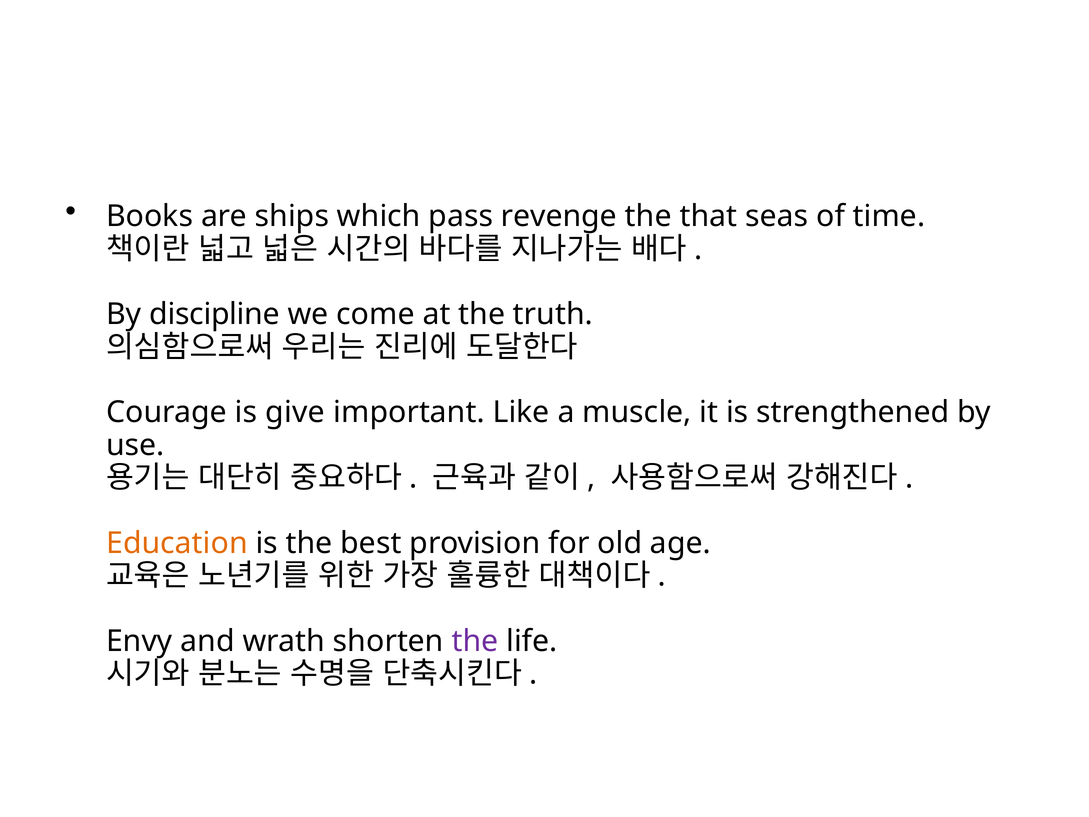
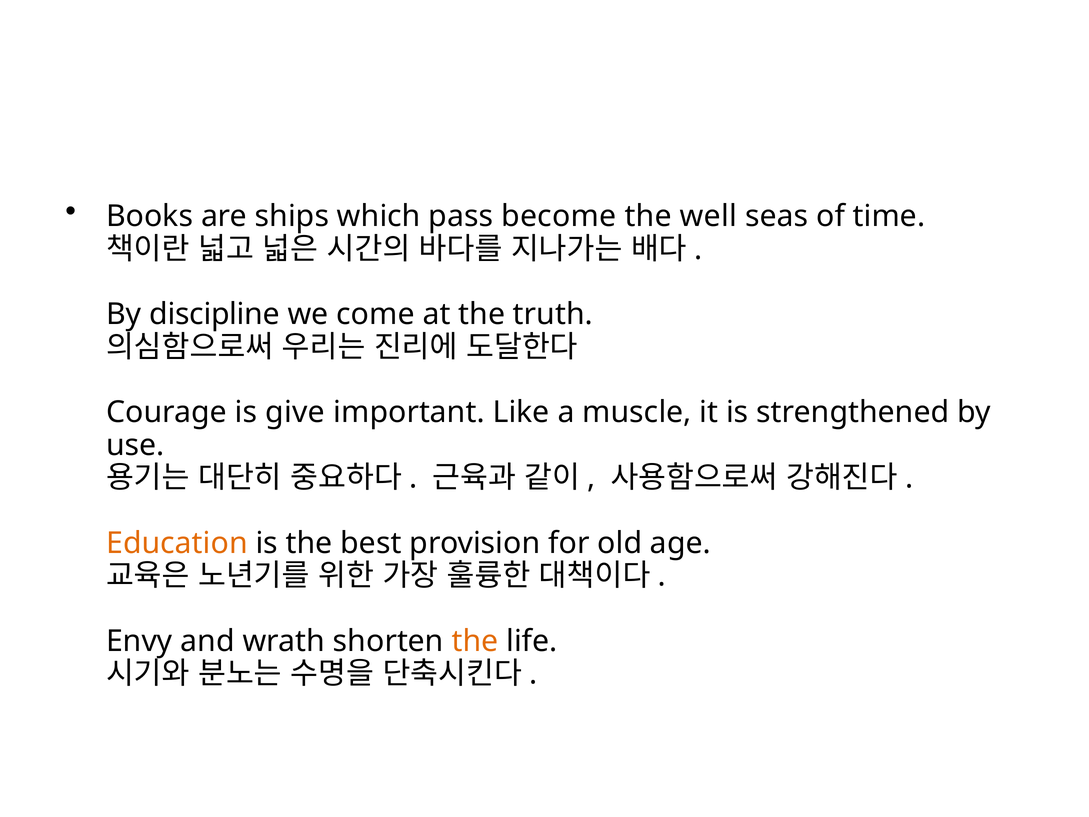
revenge: revenge -> become
that: that -> well
the at (475, 641) colour: purple -> orange
